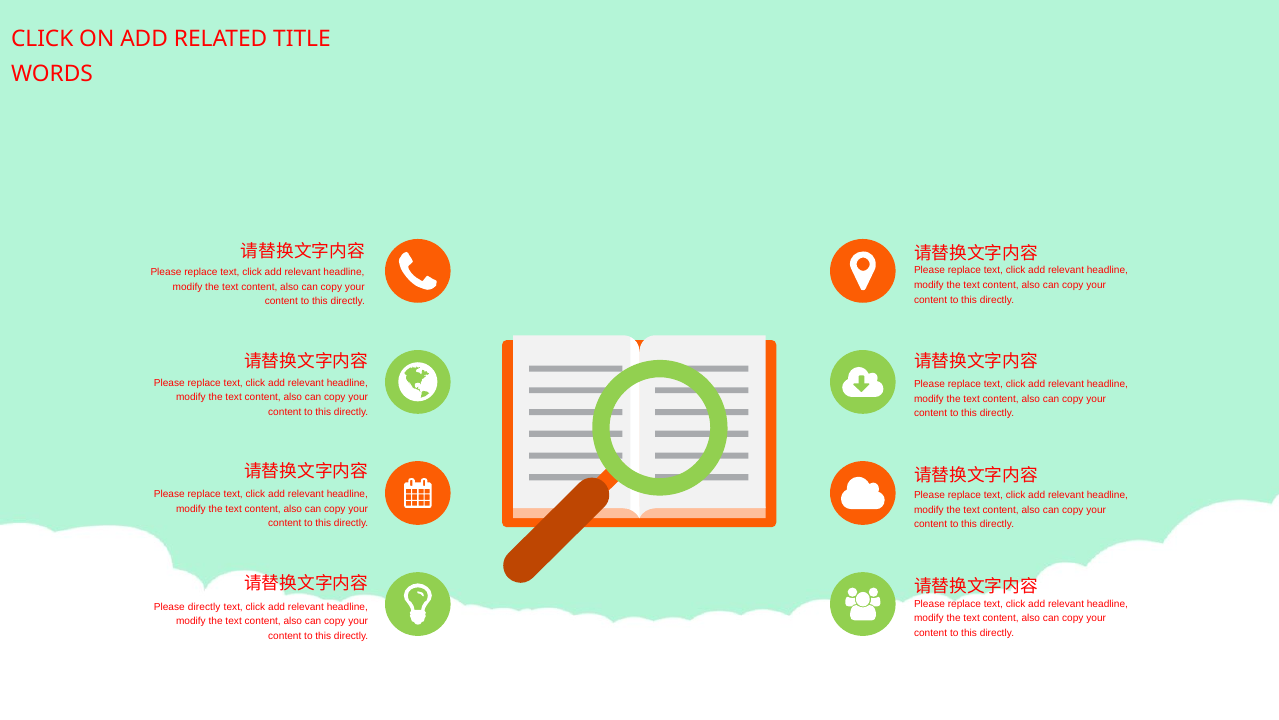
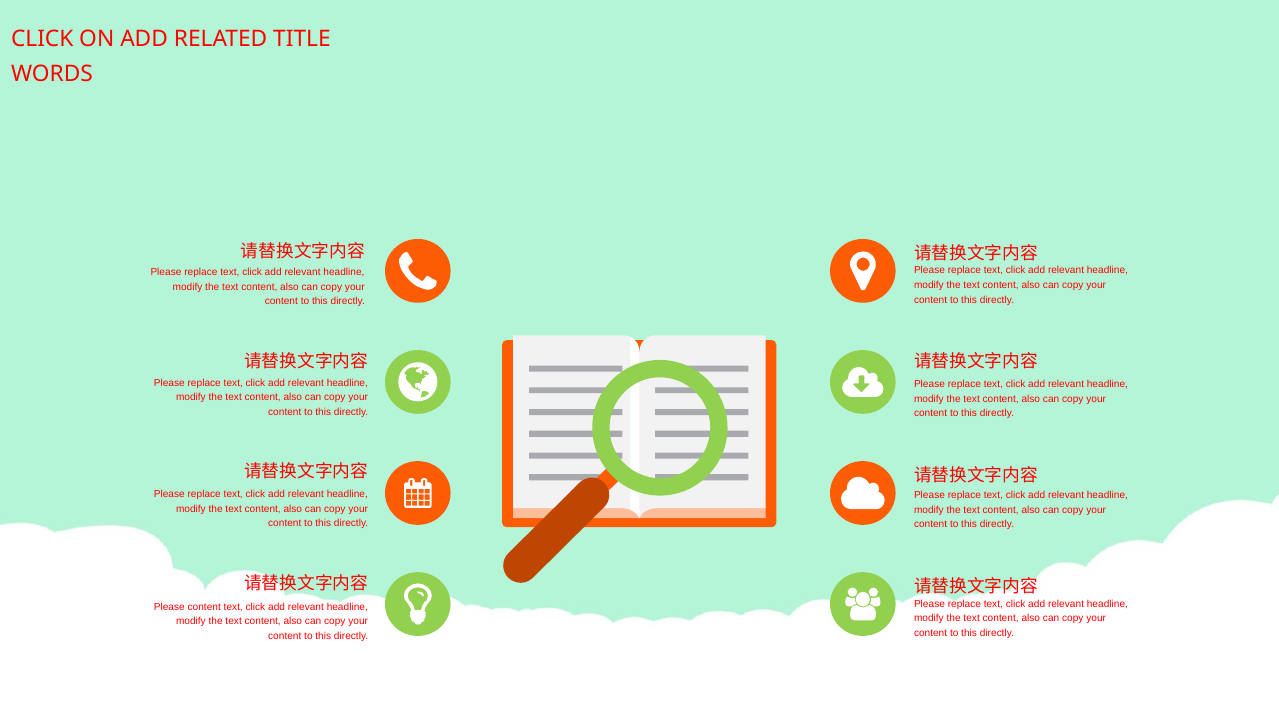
Please directly: directly -> content
